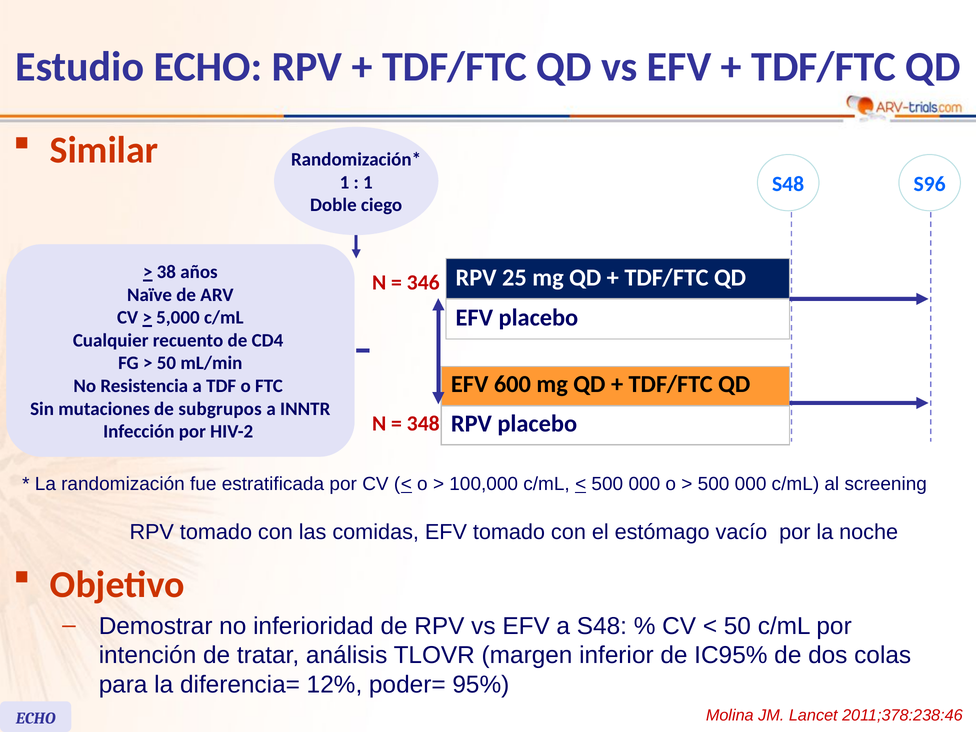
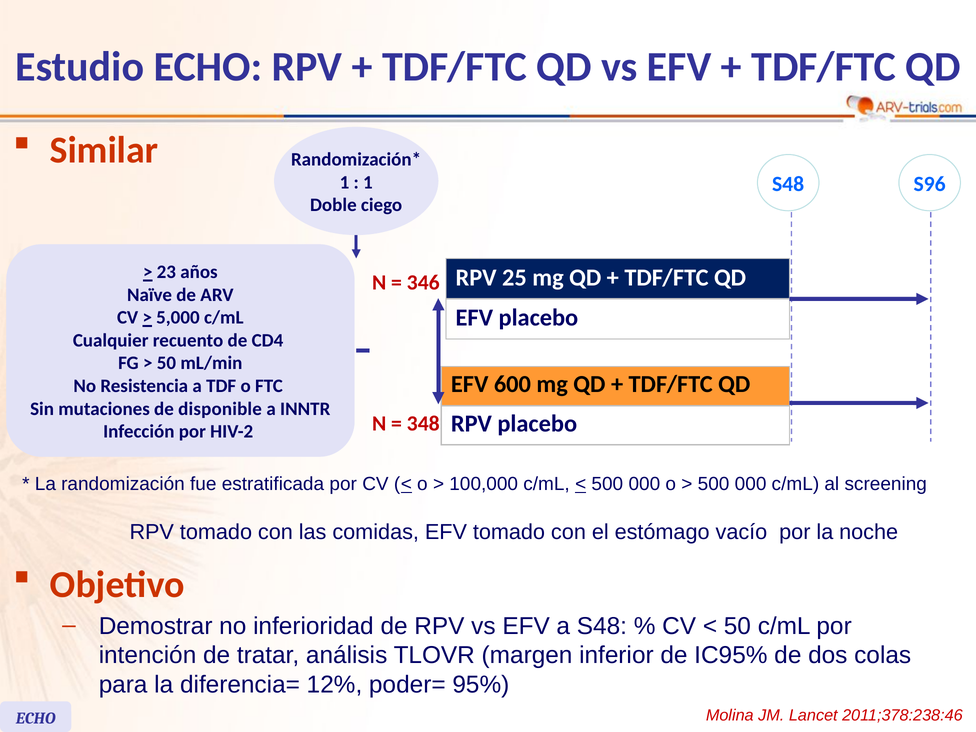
38: 38 -> 23
subgrupos: subgrupos -> disponible
